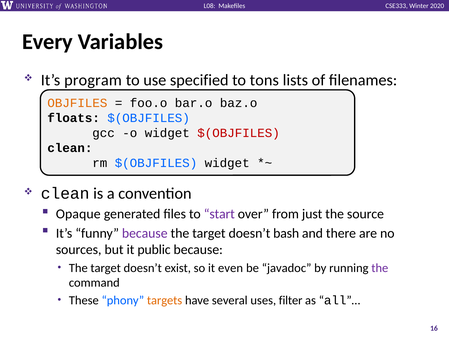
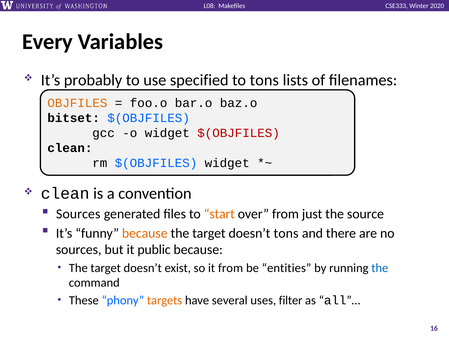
program: program -> probably
floats: floats -> bitset
Opaque at (78, 214): Opaque -> Sources
start colour: purple -> orange
because at (145, 233) colour: purple -> orange
doesn’t bash: bash -> tons
it even: even -> from
javadoc: javadoc -> entities
the at (380, 268) colour: purple -> blue
